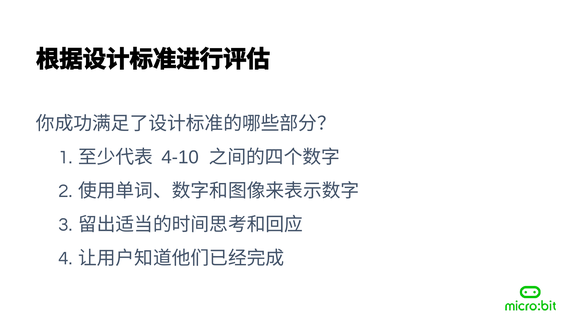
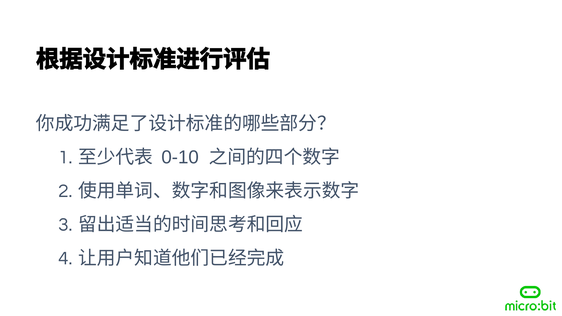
4-10: 4-10 -> 0-10
